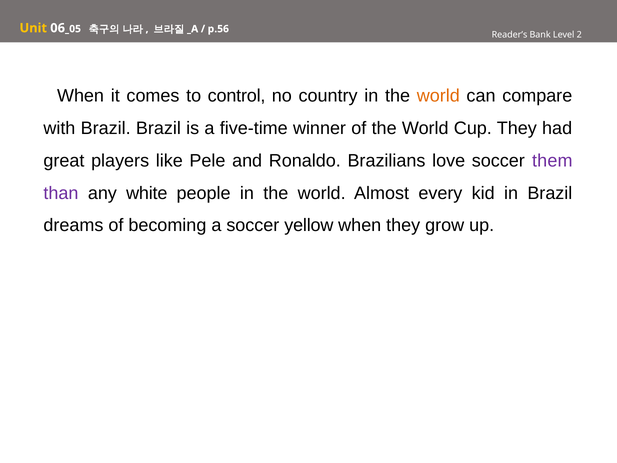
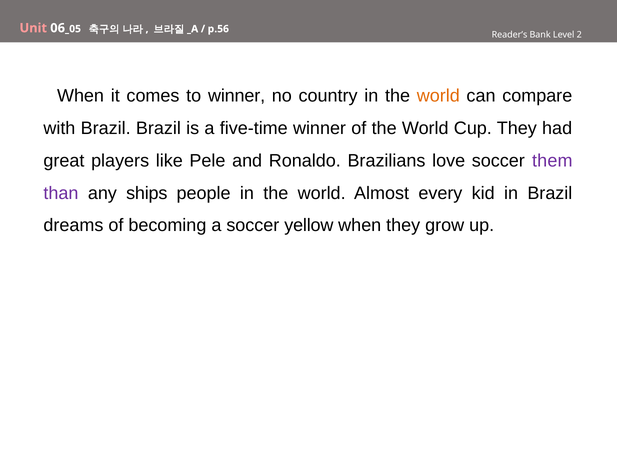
Unit colour: yellow -> pink
to control: control -> winner
white: white -> ships
